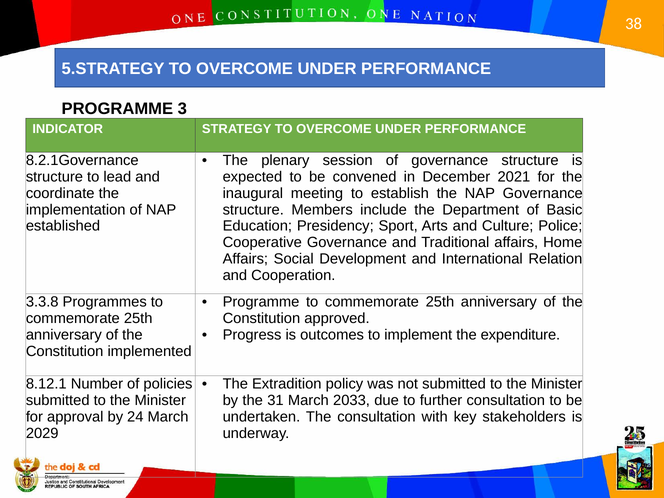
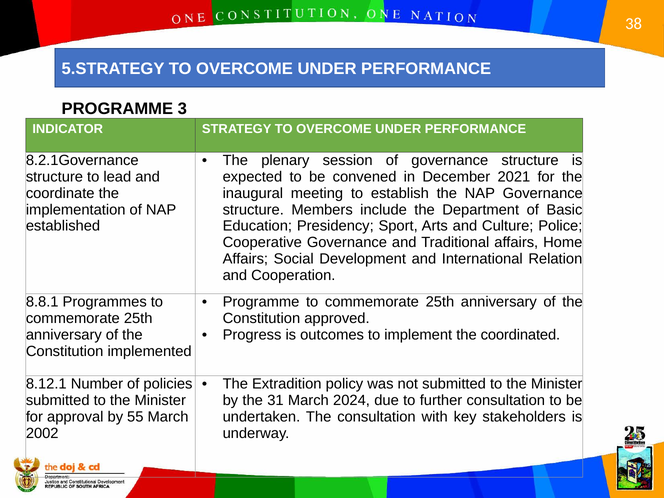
3.3.8: 3.3.8 -> 8.8.1
expenditure: expenditure -> coordinated
2033: 2033 -> 2024
24: 24 -> 55
2029: 2029 -> 2002
